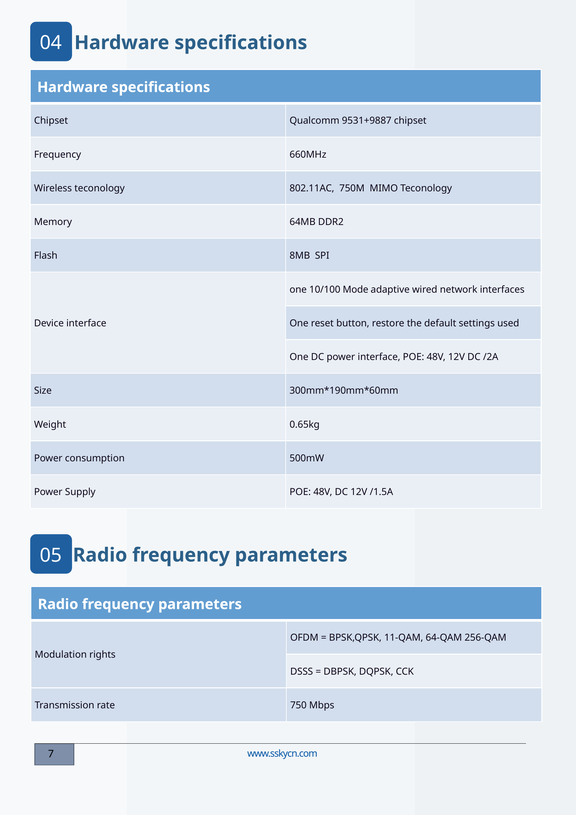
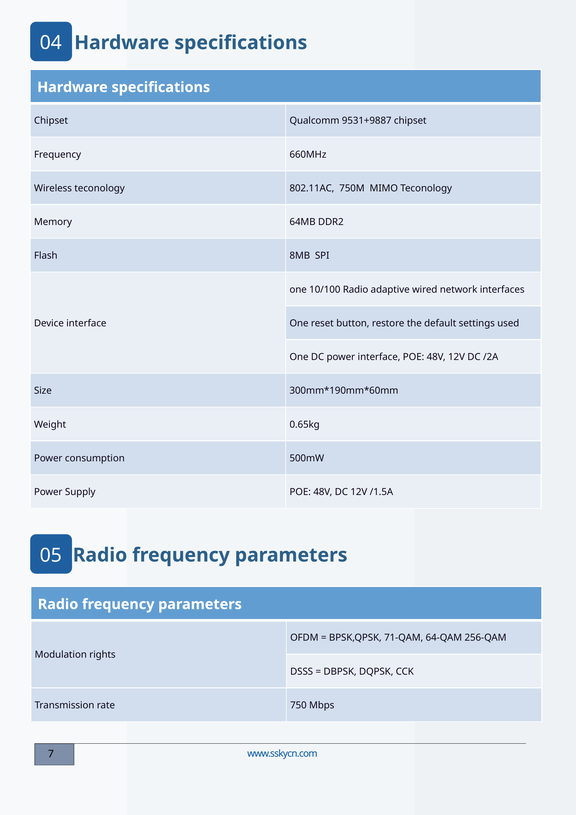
10/100 Mode: Mode -> Radio
11-QAM: 11-QAM -> 71-QAM
